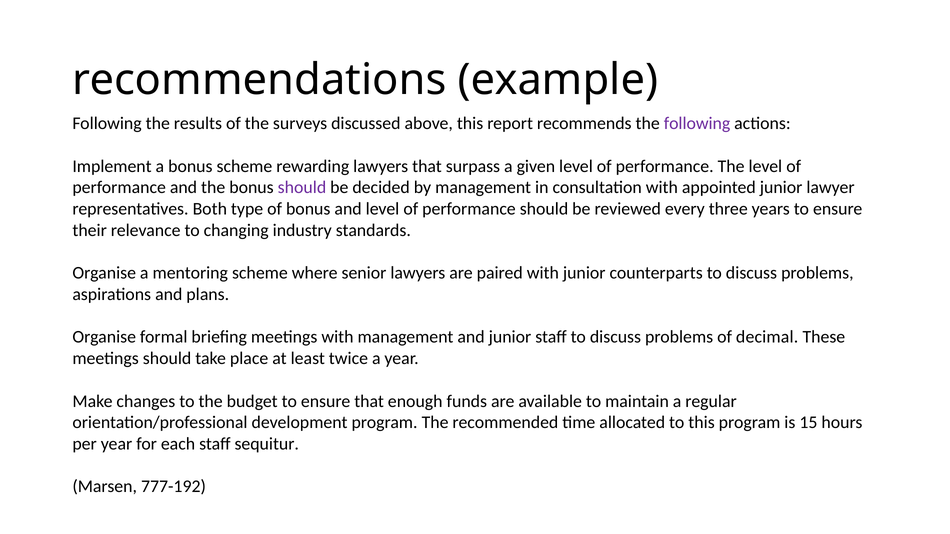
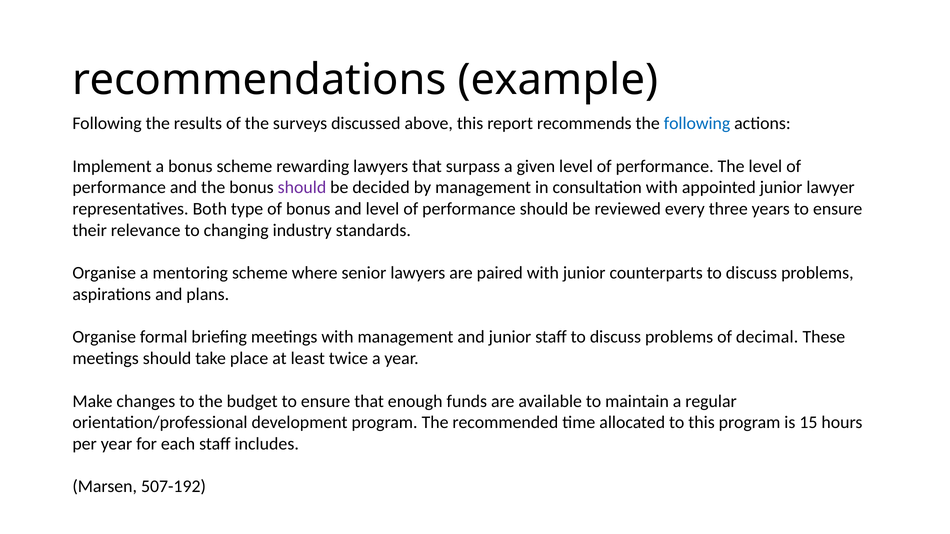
following at (697, 124) colour: purple -> blue
sequitur: sequitur -> includes
777-192: 777-192 -> 507-192
